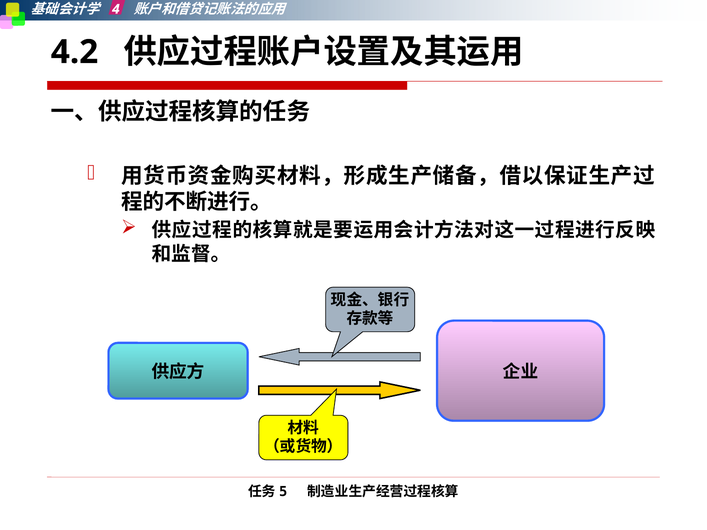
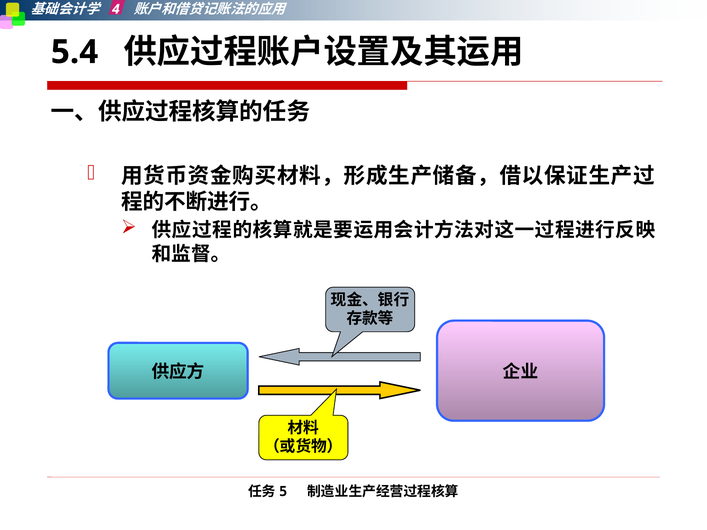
4.2: 4.2 -> 5.4
